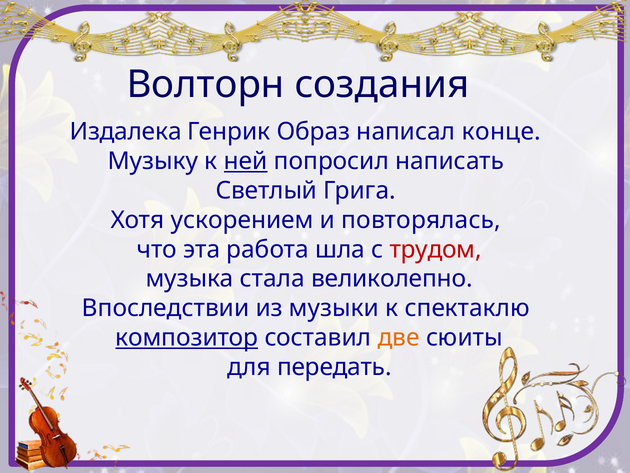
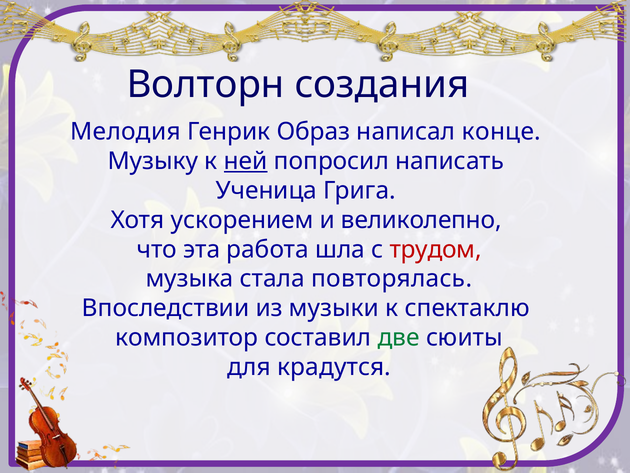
Издалека: Издалека -> Мелодия
Светлый: Светлый -> Ученица
повторялась: повторялась -> великолепно
великолепно: великолепно -> повторялась
композитор underline: present -> none
две colour: orange -> green
передать: передать -> крадутся
